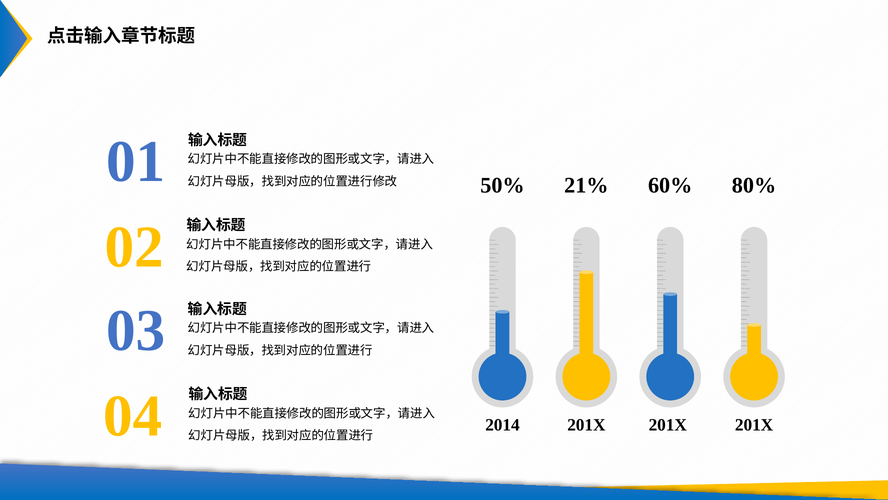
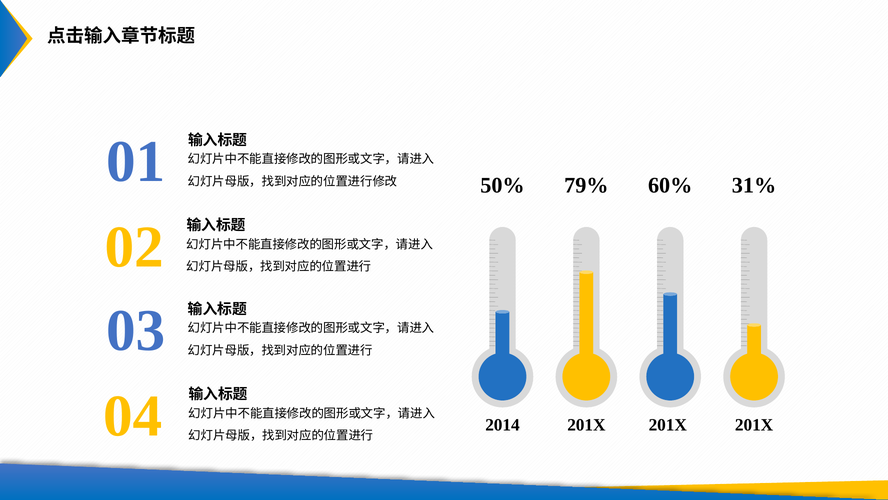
21%: 21% -> 79%
80%: 80% -> 31%
